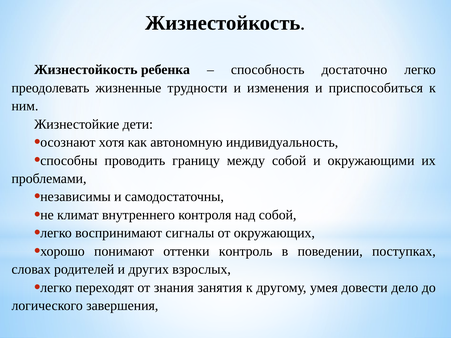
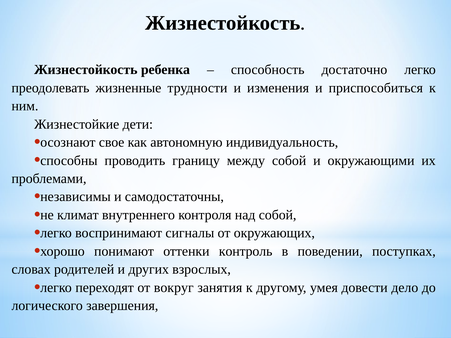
хотя: хотя -> свое
знания: знания -> вокруг
